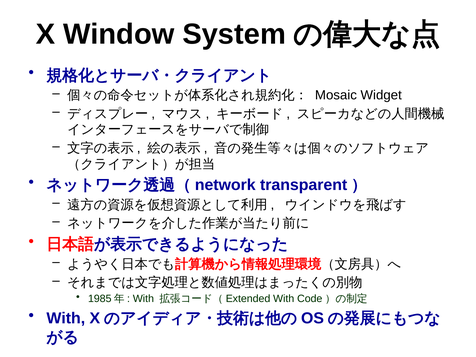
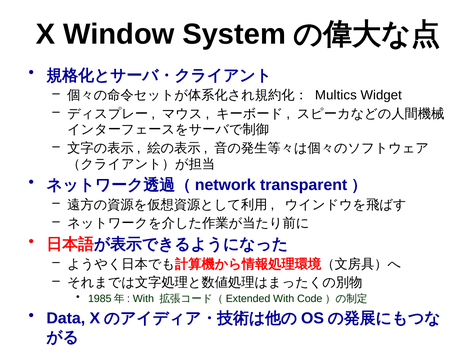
Mosaic: Mosaic -> Multics
With at (66, 318): With -> Data
